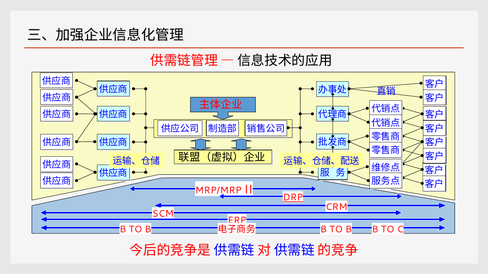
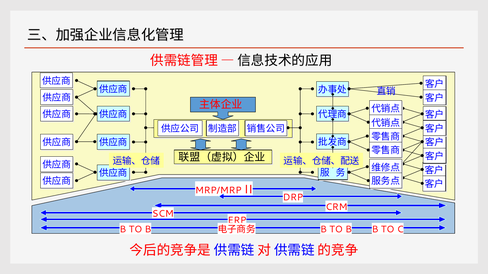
DRP underline: present -> none
